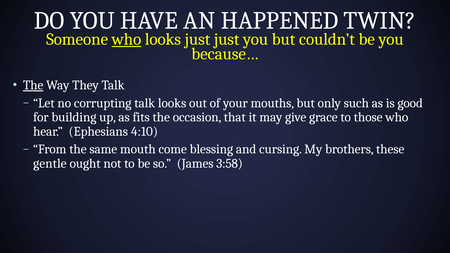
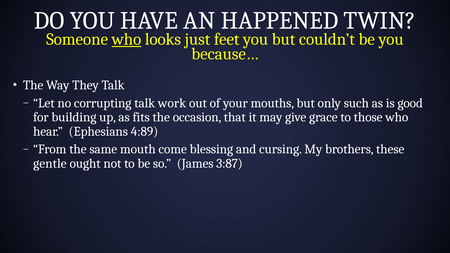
just just: just -> feet
The at (33, 85) underline: present -> none
talk looks: looks -> work
4:10: 4:10 -> 4:89
3:58: 3:58 -> 3:87
